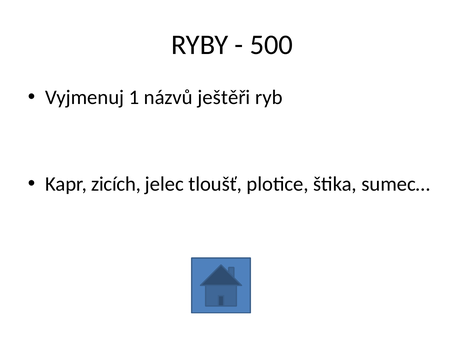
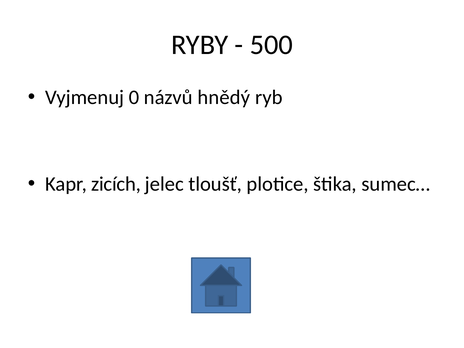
1: 1 -> 0
ještěři: ještěři -> hnědý
